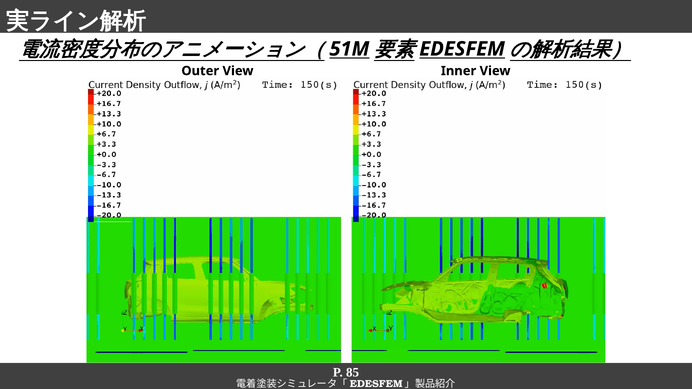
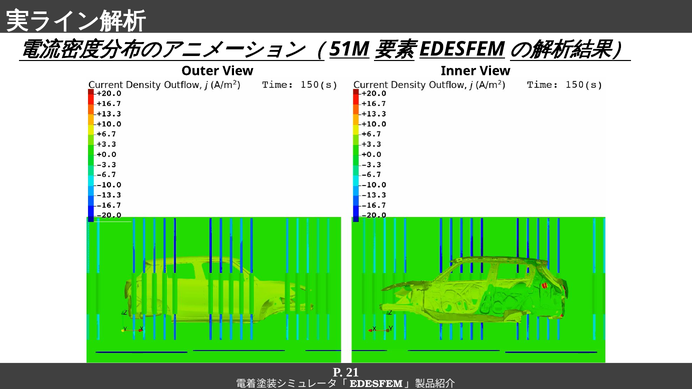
85: 85 -> 21
